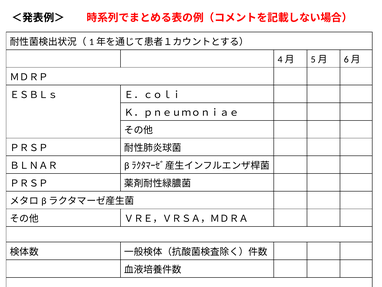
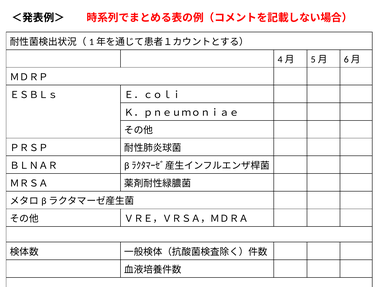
ＰＲＳＰ at (29, 183): ＰＲＳＰ -> ＭＲＳＡ
